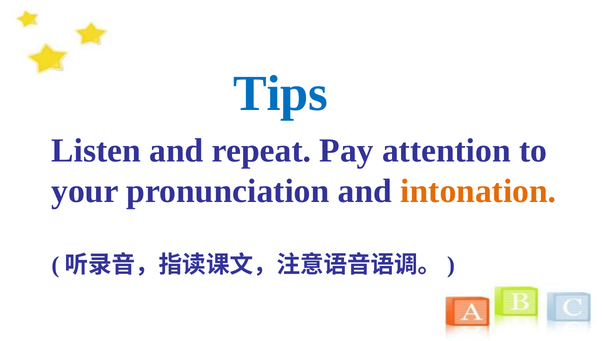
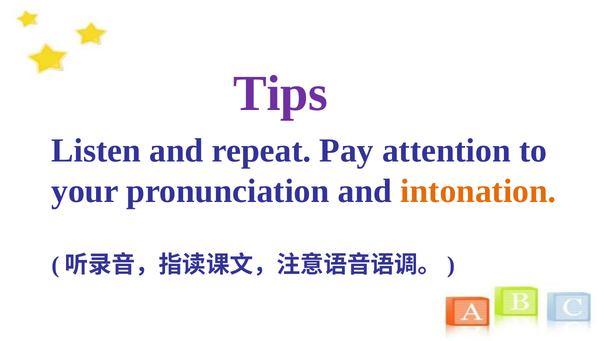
Tips colour: blue -> purple
